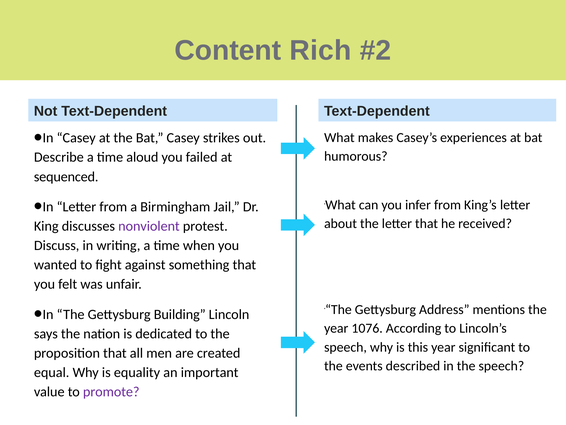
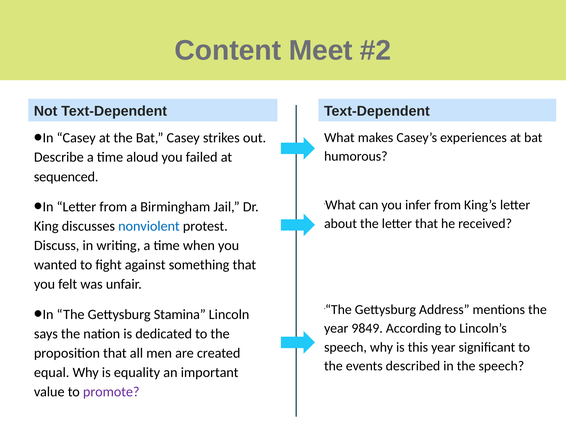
Rich: Rich -> Meet
nonviolent colour: purple -> blue
Building: Building -> Stamina
1076: 1076 -> 9849
